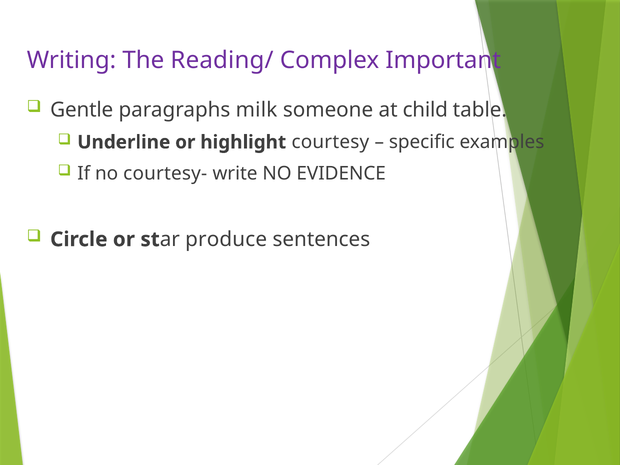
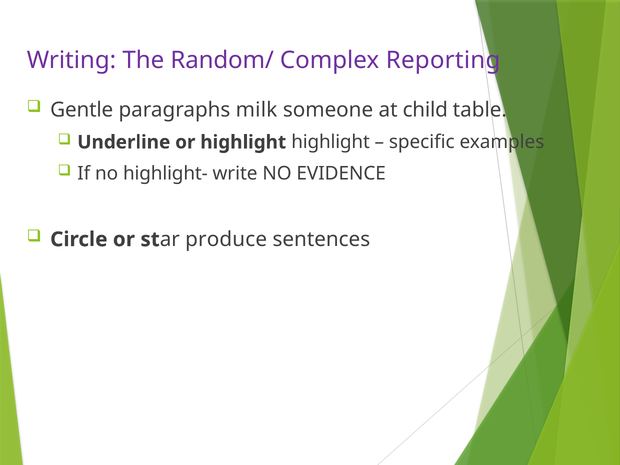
Reading/: Reading/ -> Random/
Important: Important -> Reporting
highlight courtesy: courtesy -> highlight
courtesy-: courtesy- -> highlight-
